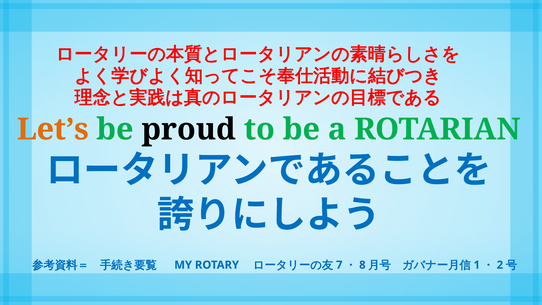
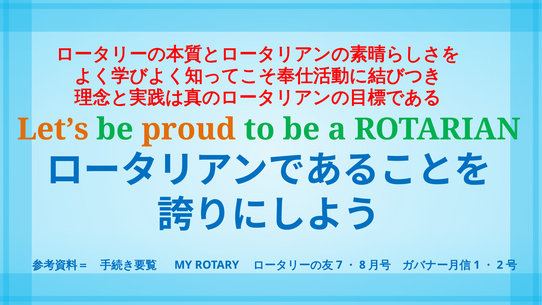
proud colour: black -> orange
